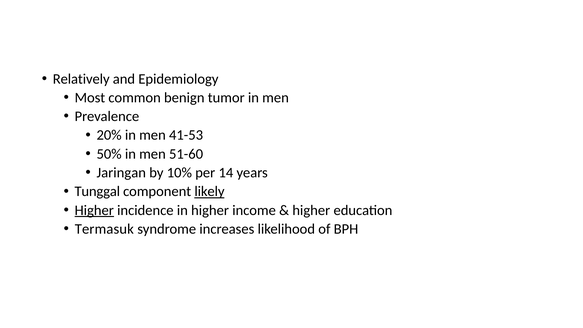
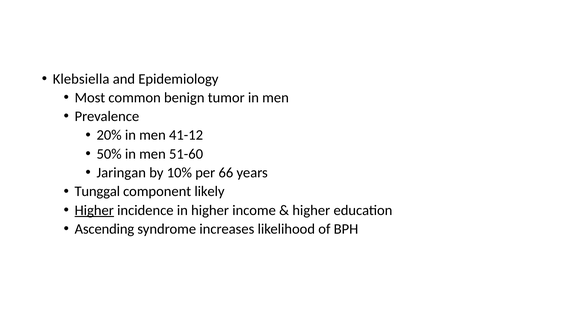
Relatively: Relatively -> Klebsiella
41-53: 41-53 -> 41-12
14: 14 -> 66
likely underline: present -> none
Termasuk: Termasuk -> Ascending
